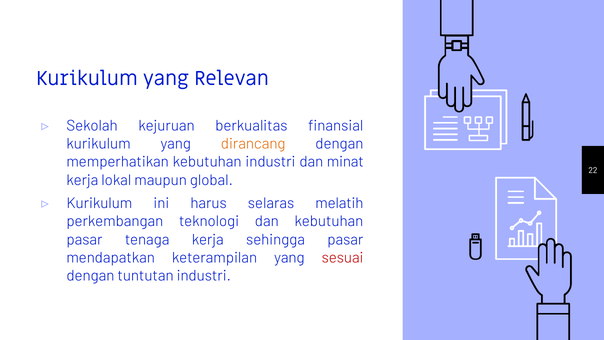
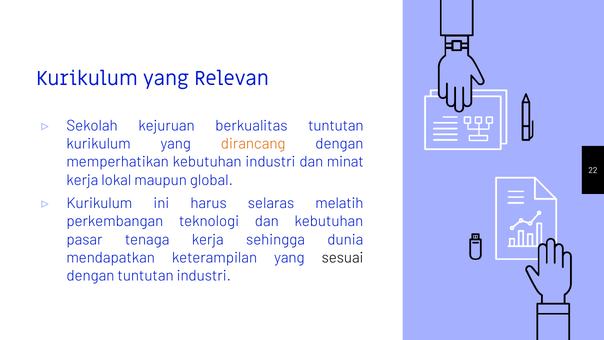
berkualitas finansial: finansial -> tuntutan
sehingga pasar: pasar -> dunia
sesuai colour: red -> black
